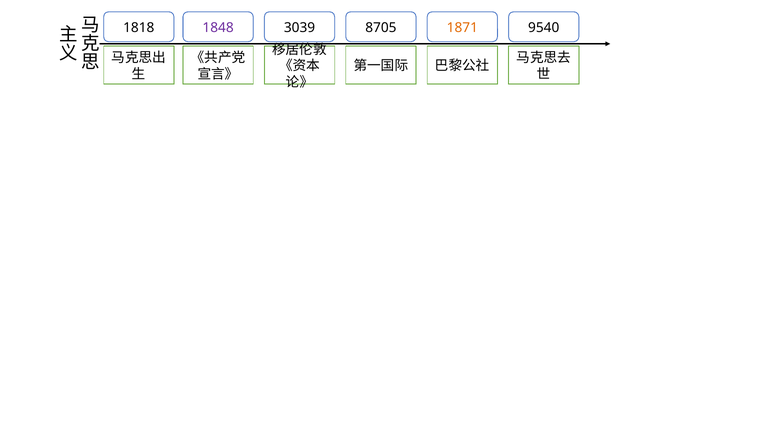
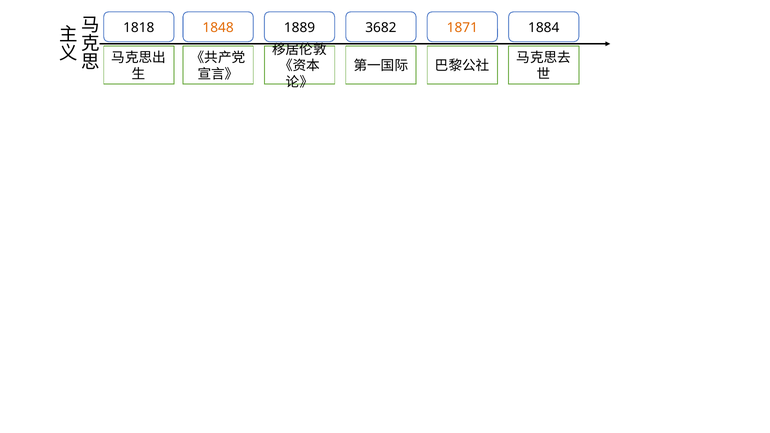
1848 colour: purple -> orange
3039: 3039 -> 1889
8705: 8705 -> 3682
9540: 9540 -> 1884
